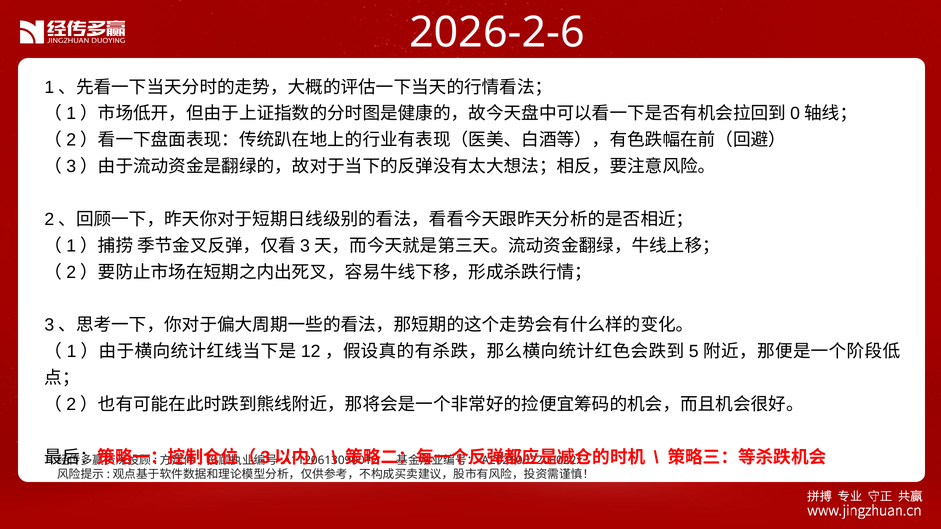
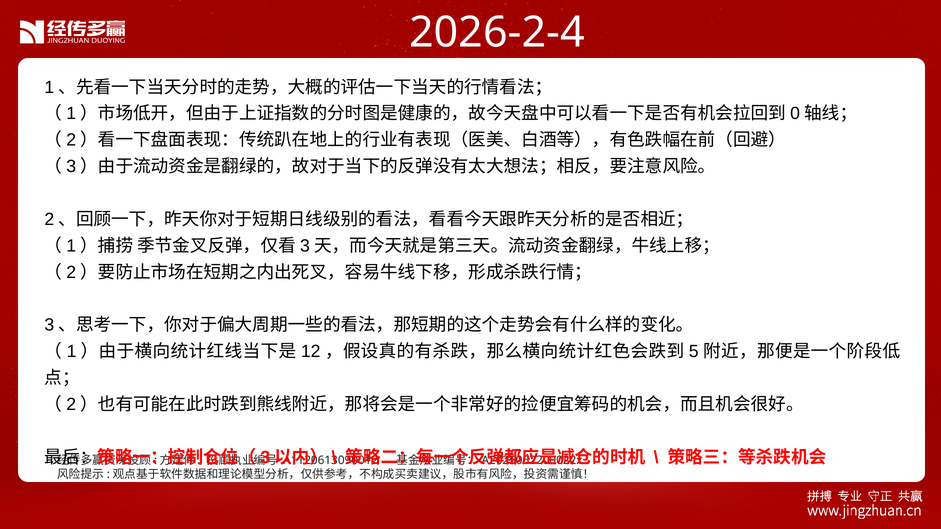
2026-2-6: 2026-2-6 -> 2026-2-4
